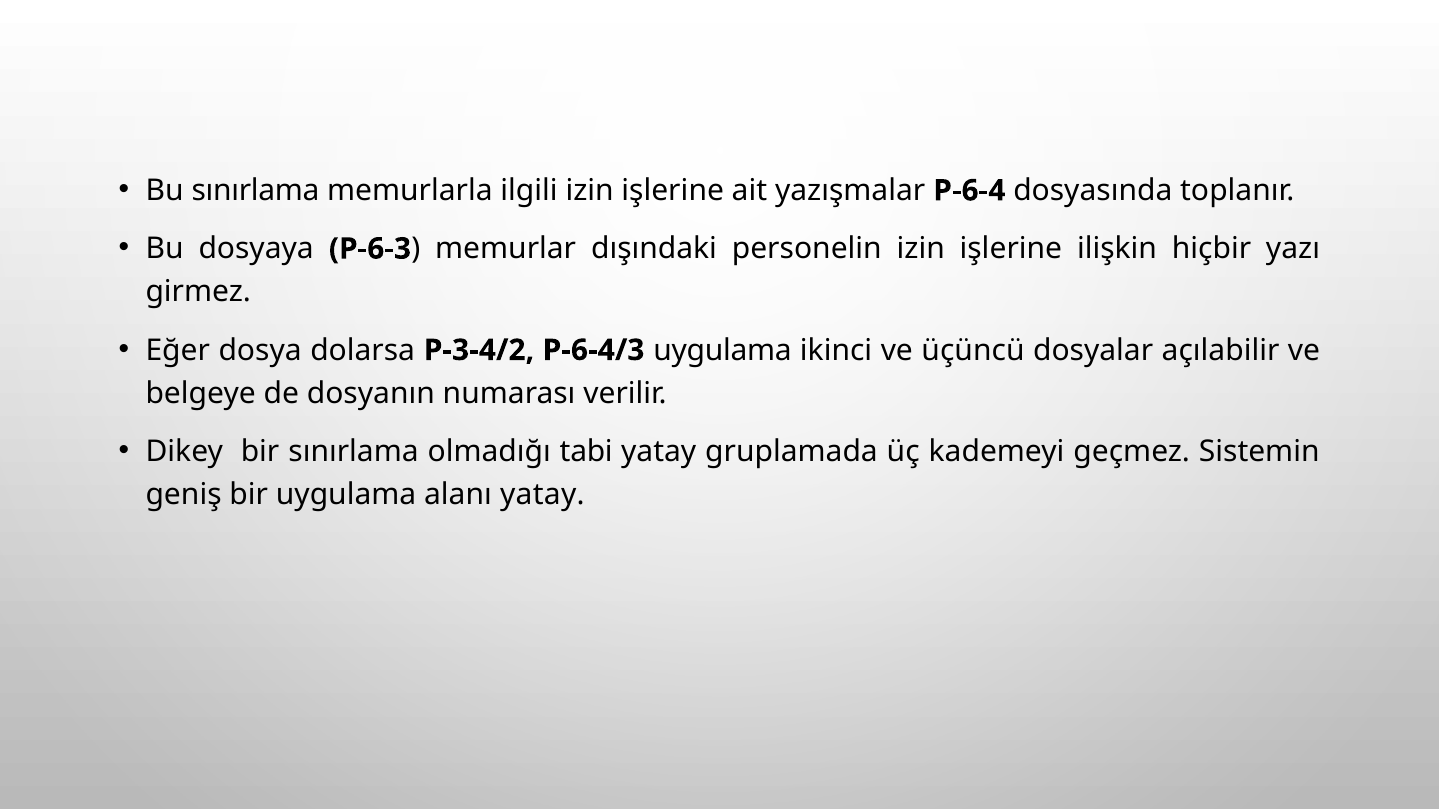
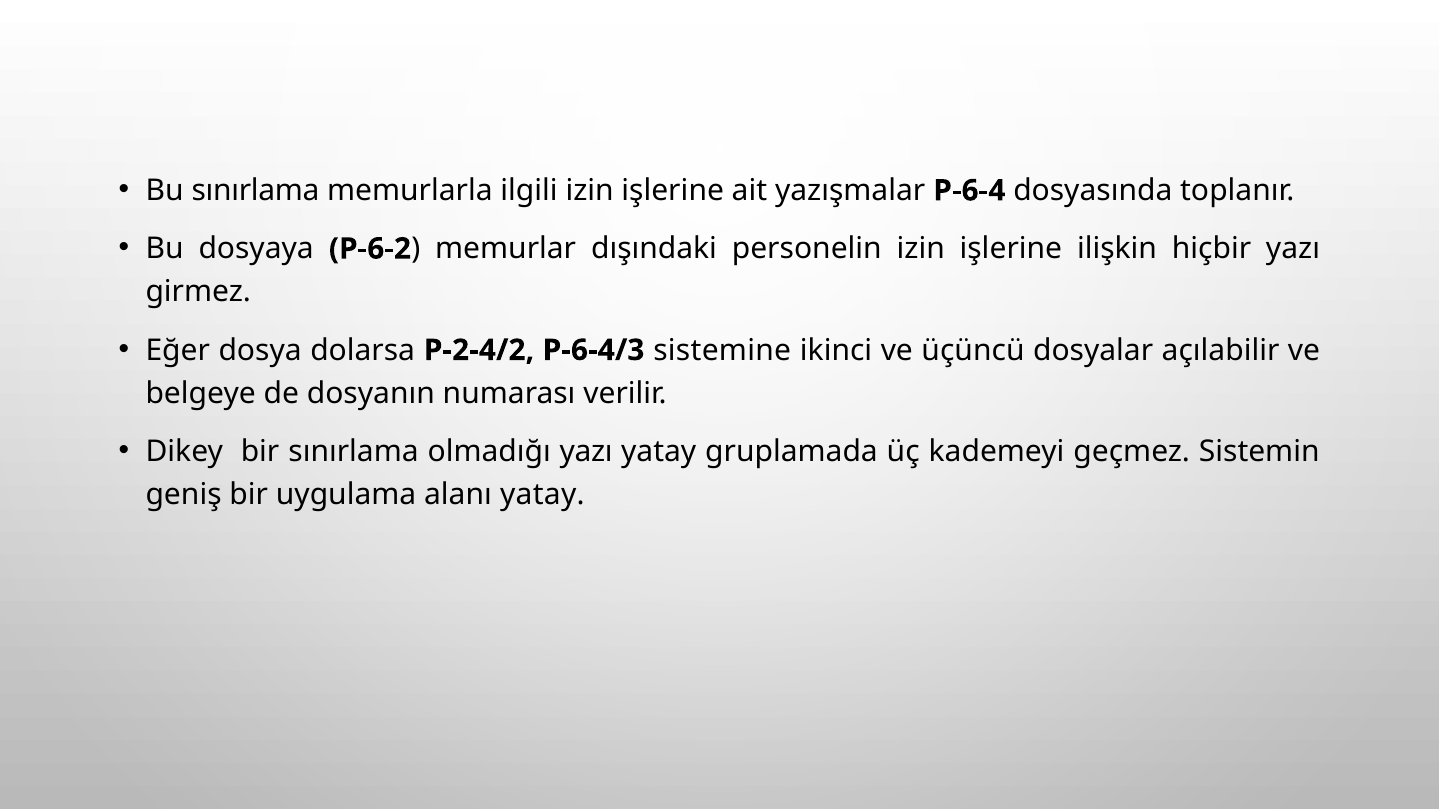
P-6-3: P-6-3 -> P-6-2
P-3-4/2: P-3-4/2 -> P-2-4/2
P-6-4/3 uygulama: uygulama -> sistemine
olmadığı tabi: tabi -> yazı
